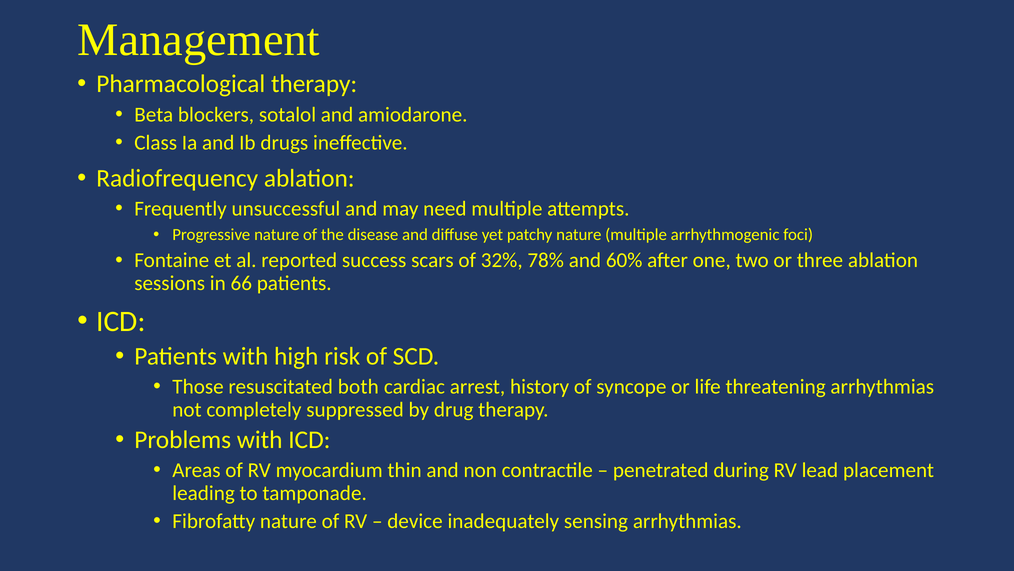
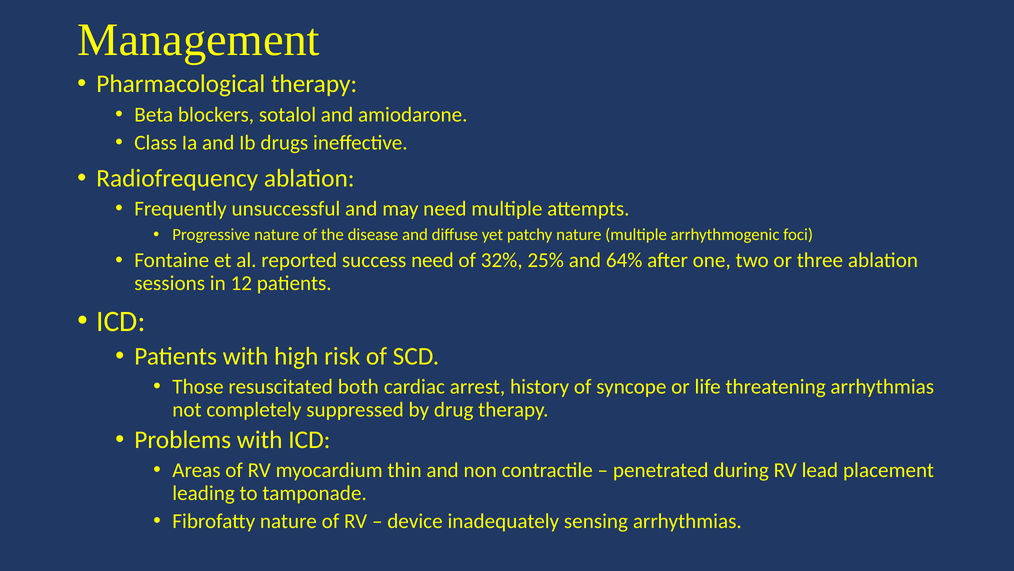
success scars: scars -> need
78%: 78% -> 25%
60%: 60% -> 64%
66: 66 -> 12
